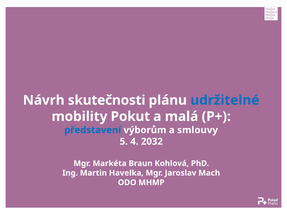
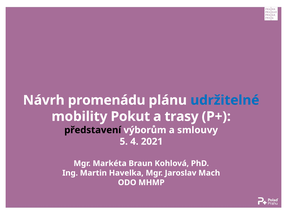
skutečnosti: skutečnosti -> promenádu
malá: malá -> trasy
představení colour: blue -> black
2032: 2032 -> 2021
